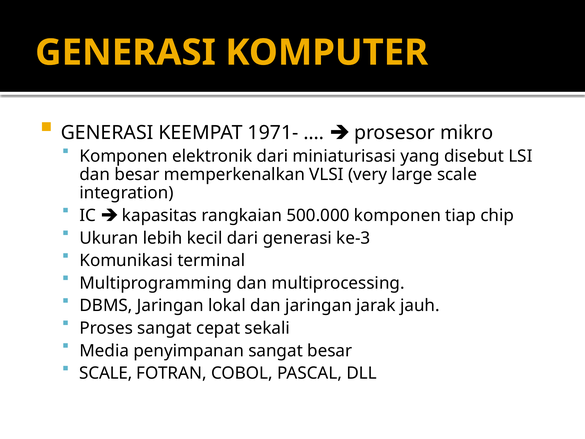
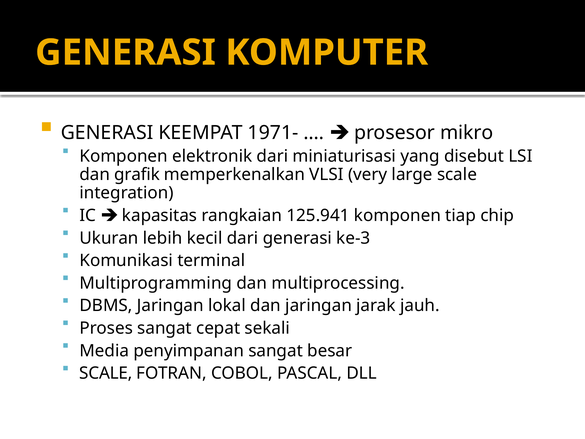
dan besar: besar -> grafik
500.000: 500.000 -> 125.941
